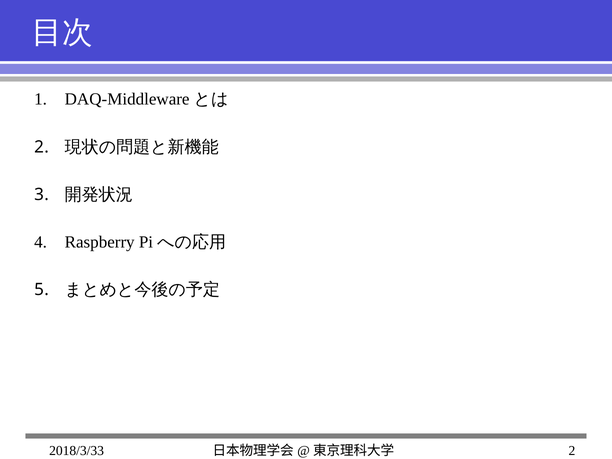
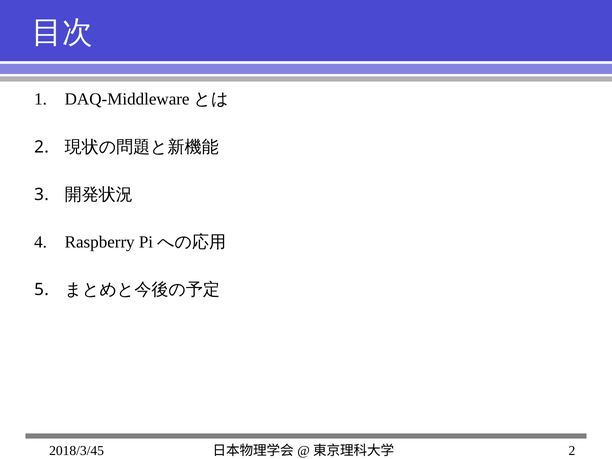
2018/3/33: 2018/3/33 -> 2018/3/45
